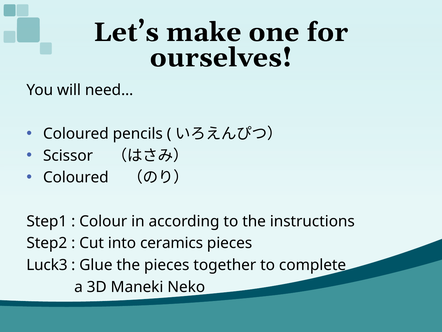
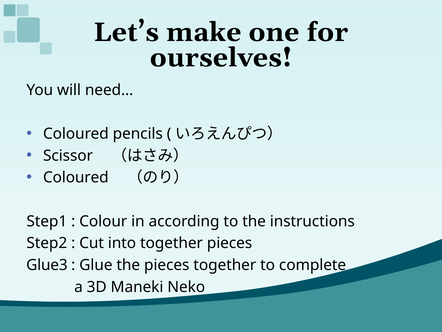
into ceramics: ceramics -> together
Luck3: Luck3 -> Glue3
